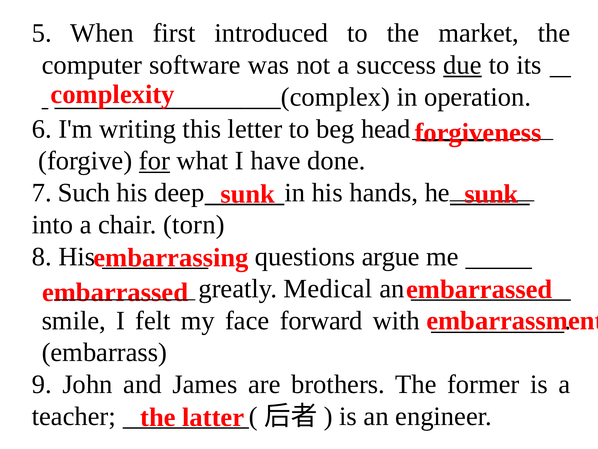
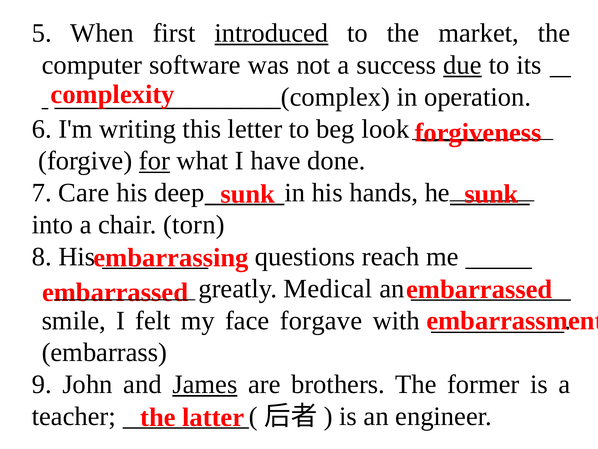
introduced underline: none -> present
head: head -> look
Such: Such -> Care
argue: argue -> reach
forward: forward -> forgave
James underline: none -> present
